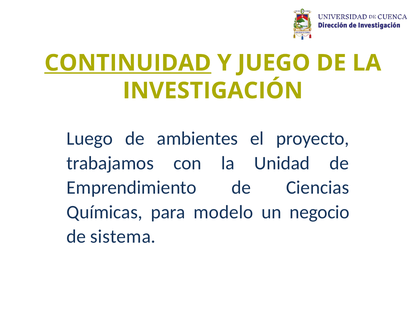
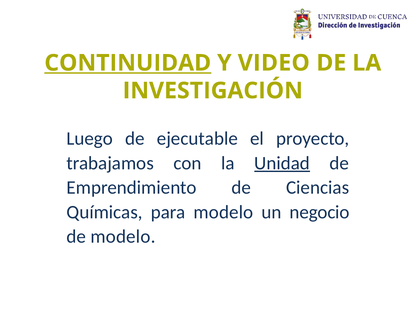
JUEGO: JUEGO -> VIDEO
ambientes: ambientes -> ejecutable
Unidad underline: none -> present
de sistema: sistema -> modelo
